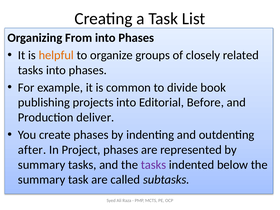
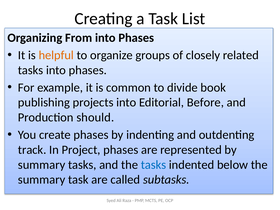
deliver: deliver -> should
after: after -> track
tasks at (153, 165) colour: purple -> blue
